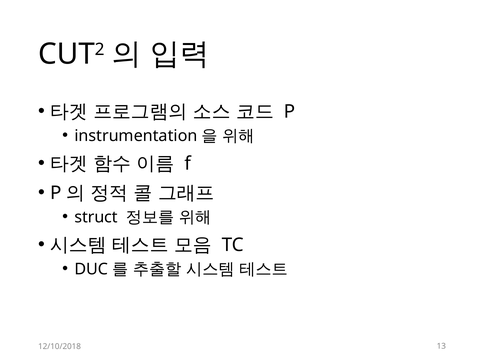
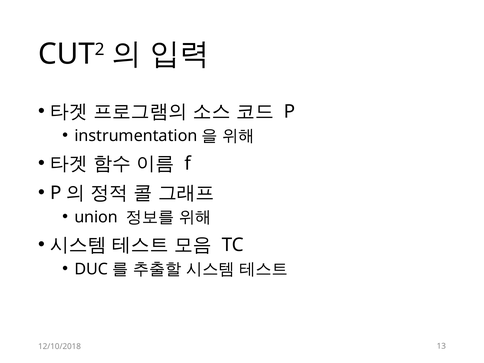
struct: struct -> union
